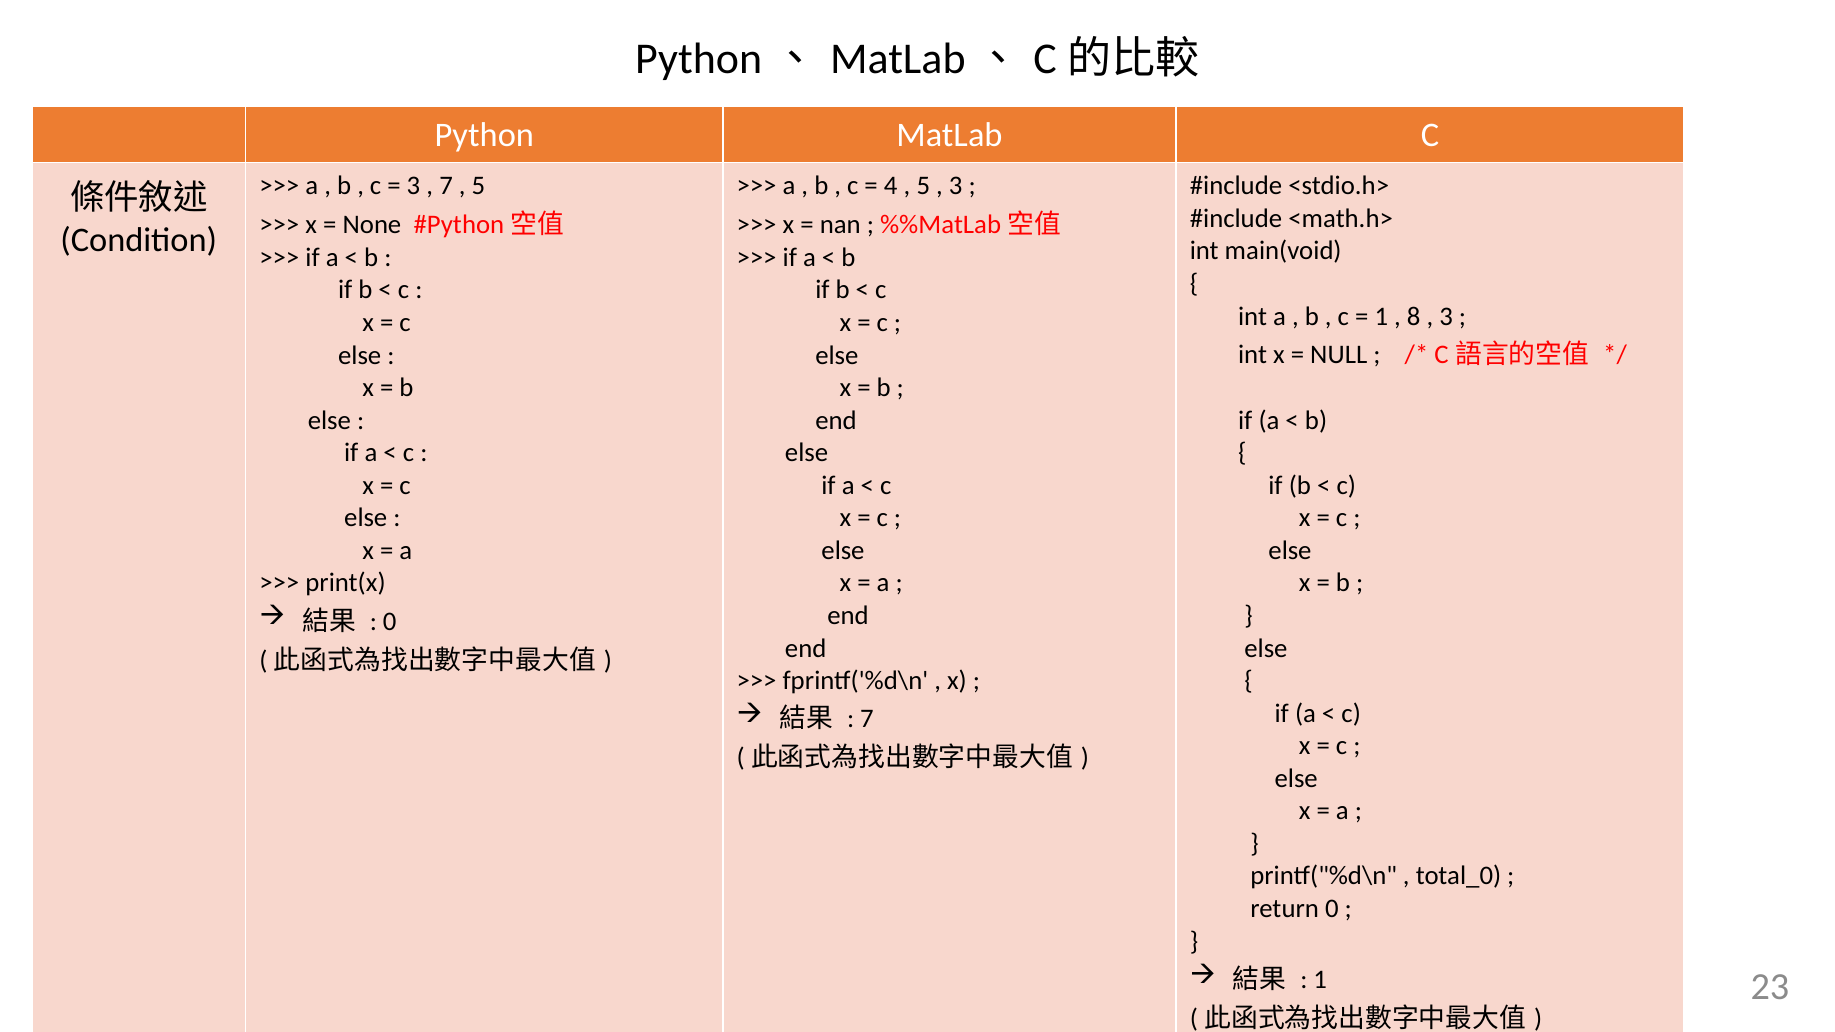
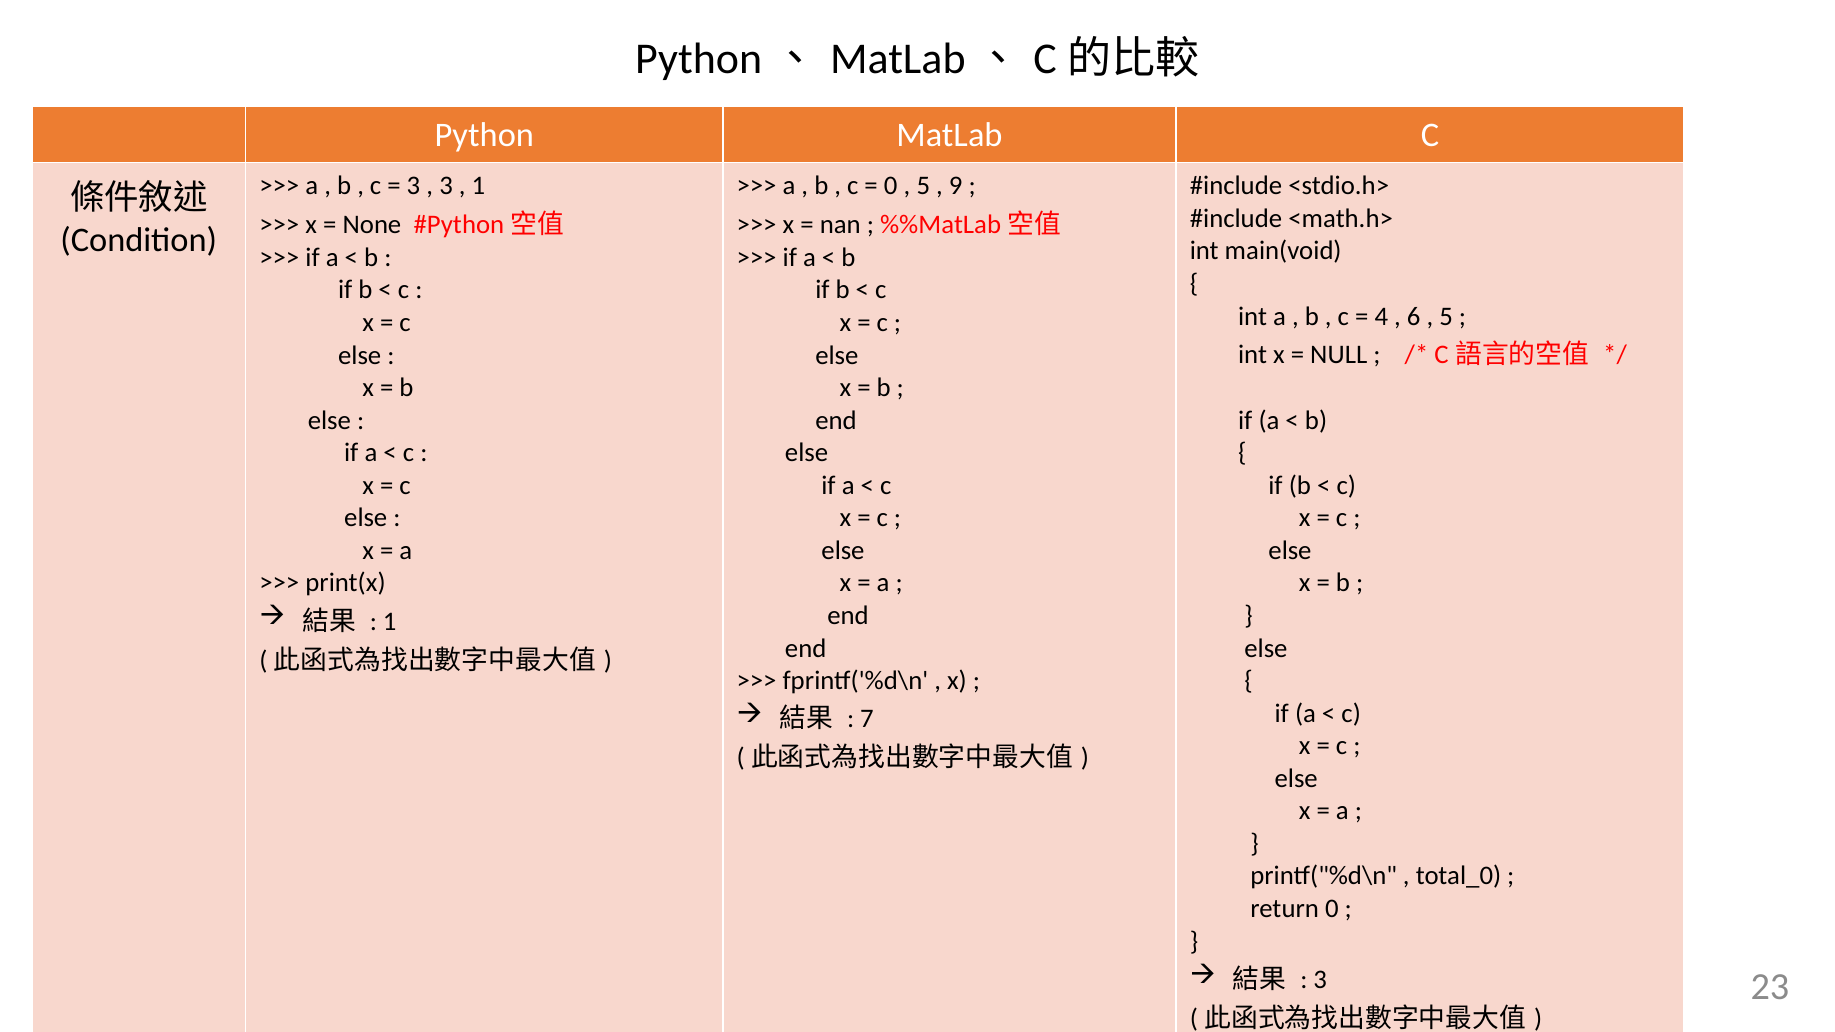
7 at (446, 186): 7 -> 3
5 at (478, 186): 5 -> 1
4 at (891, 186): 4 -> 0
3 at (956, 186): 3 -> 9
1 at (1381, 316): 1 -> 4
8: 8 -> 6
3 at (1446, 316): 3 -> 5
0 at (390, 622): 0 -> 1
1 at (1320, 980): 1 -> 3
